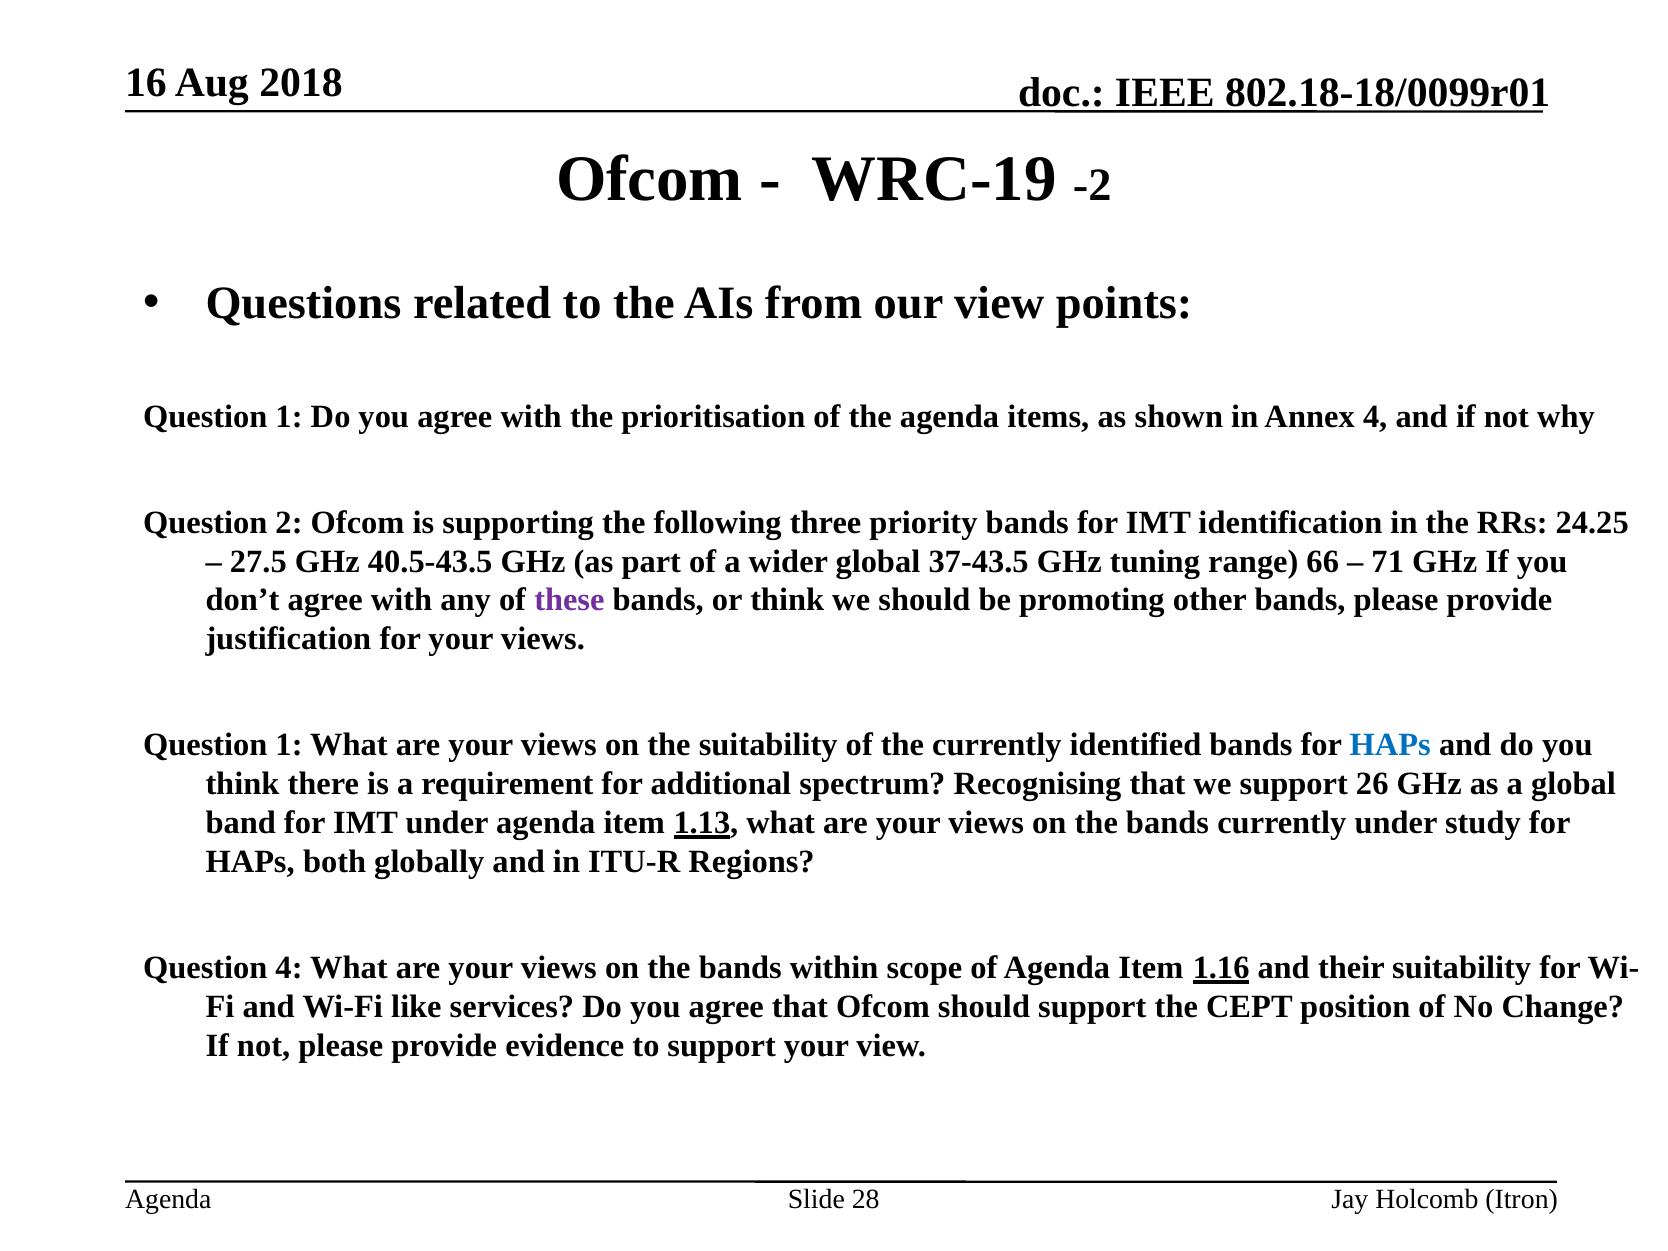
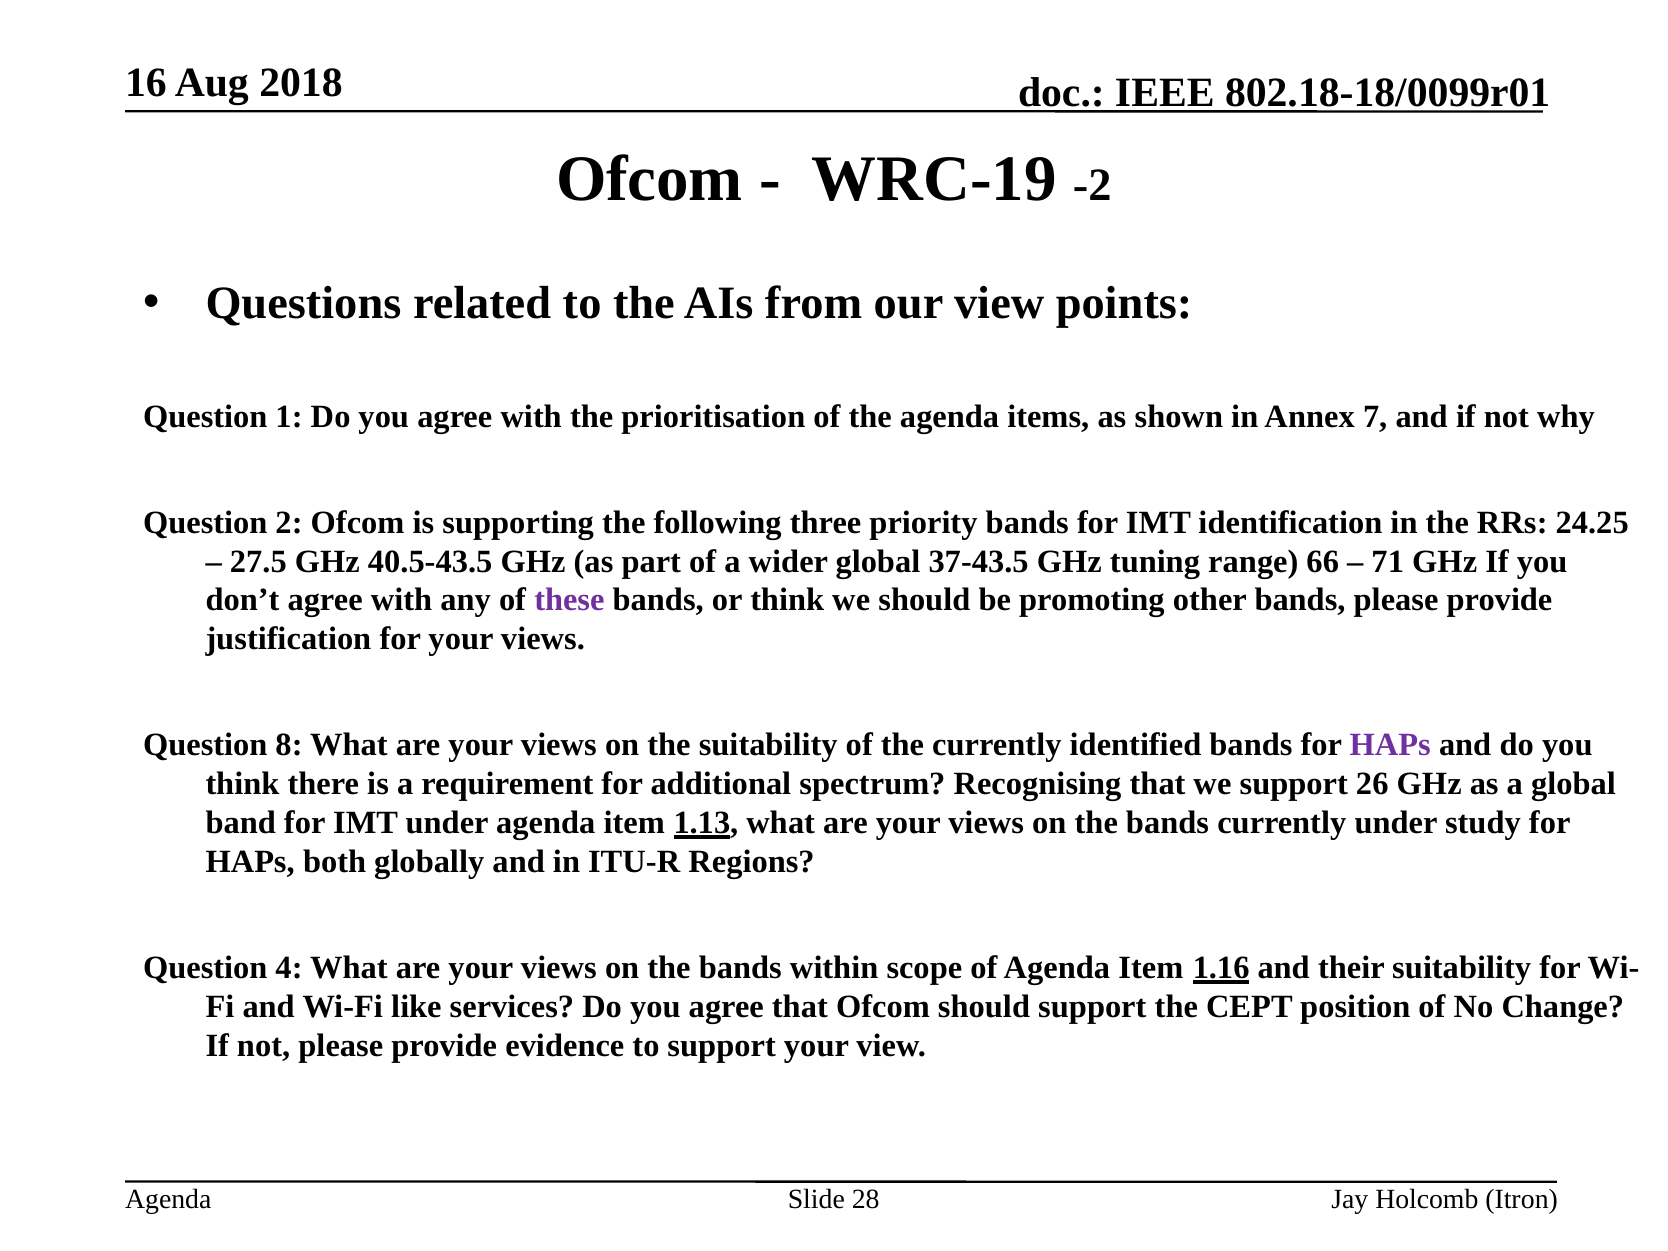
Annex 4: 4 -> 7
1 at (289, 745): 1 -> 8
HAPs at (1390, 745) colour: blue -> purple
